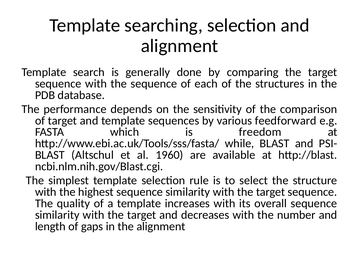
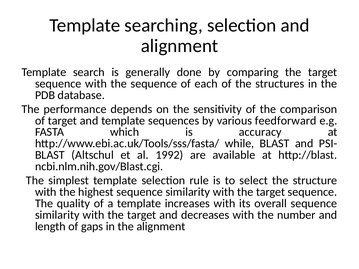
freedom: freedom -> accuracy
1960: 1960 -> 1992
